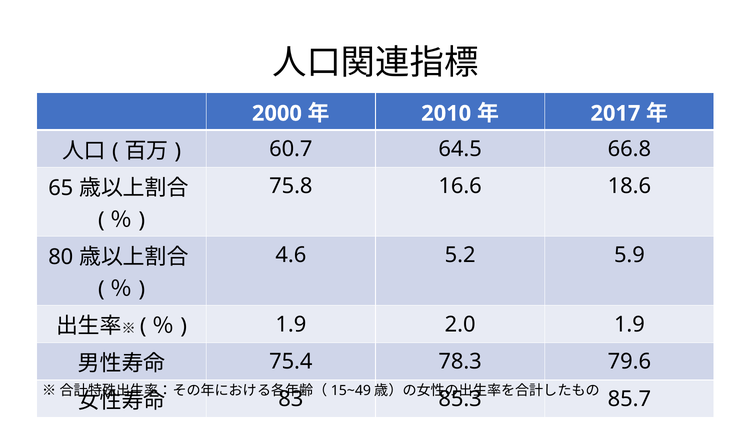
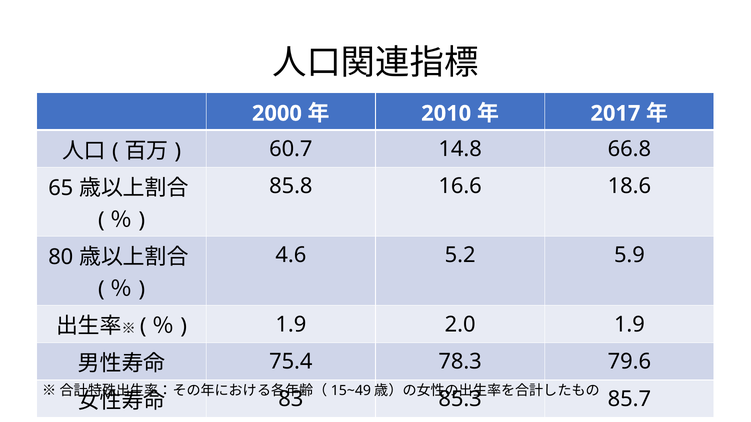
64.5: 64.5 -> 14.8
75.8: 75.8 -> 85.8
